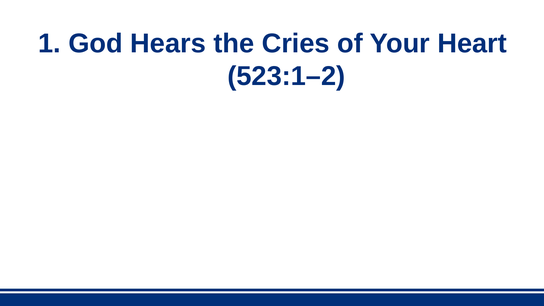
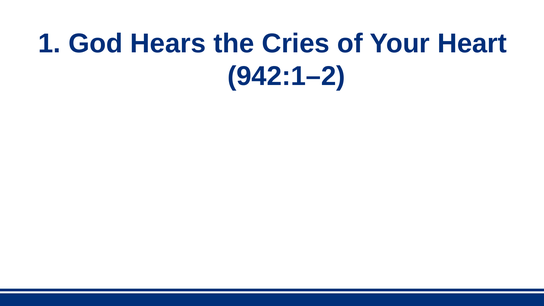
523:1–2: 523:1–2 -> 942:1–2
